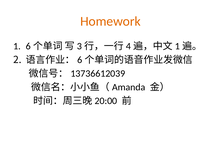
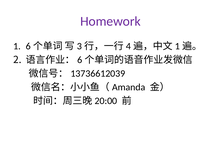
Homework colour: orange -> purple
